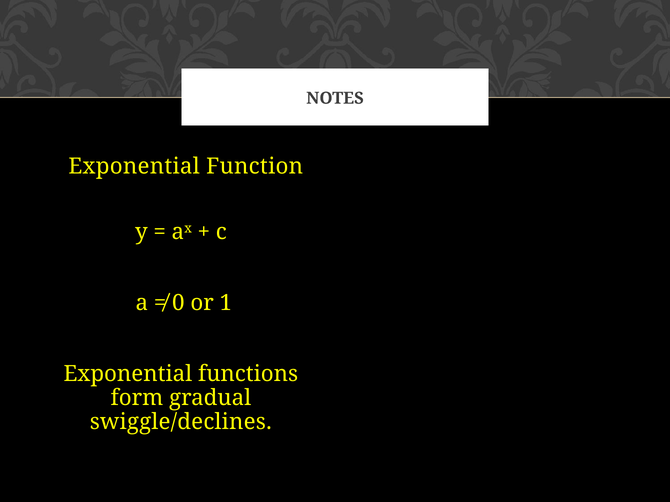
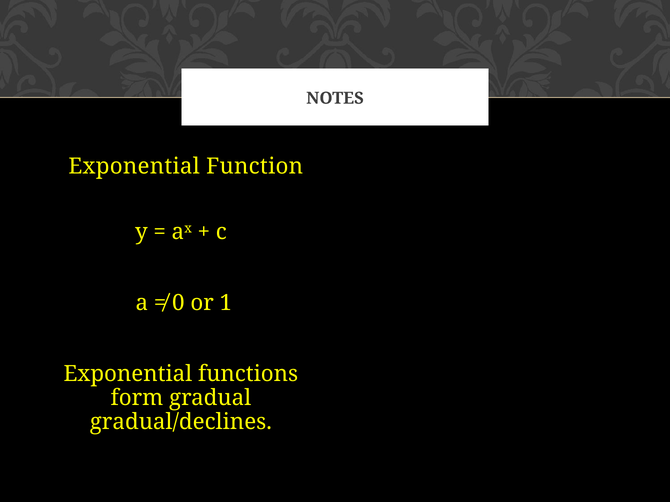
swiggle/declines: swiggle/declines -> gradual/declines
